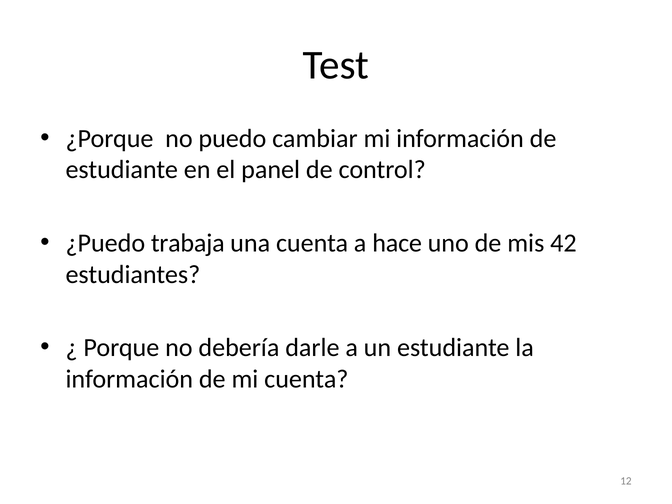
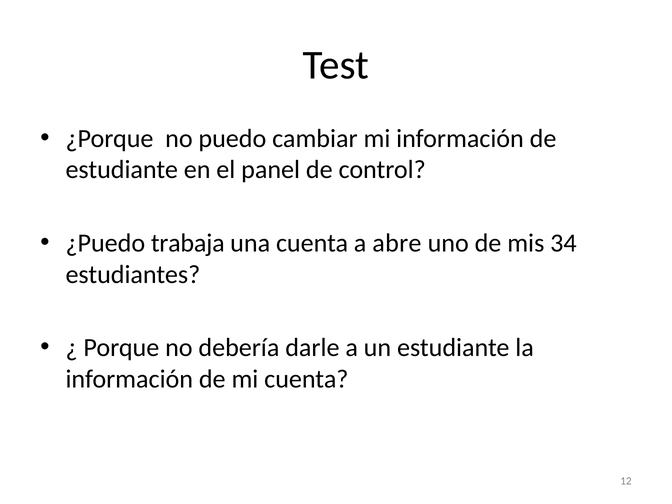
hace: hace -> abre
42: 42 -> 34
